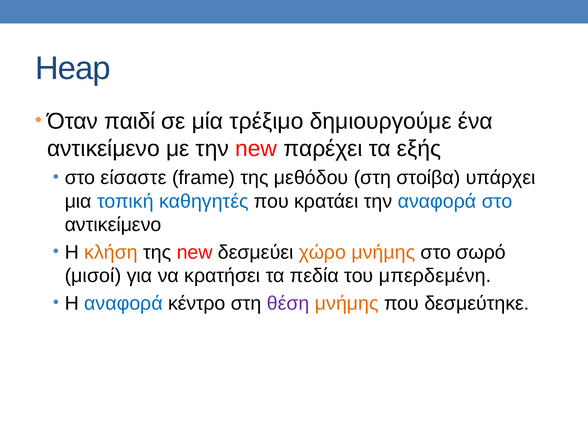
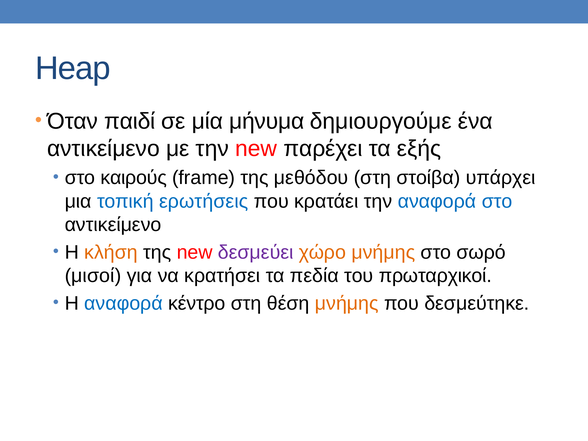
τρέξιμο: τρέξιμο -> μήνυμα
είσαστε: είσαστε -> καιρούς
καθηγητές: καθηγητές -> ερωτήσεις
δεσμεύει colour: black -> purple
μπερδεμένη: μπερδεμένη -> πρωταρχικοί
θέση colour: purple -> black
